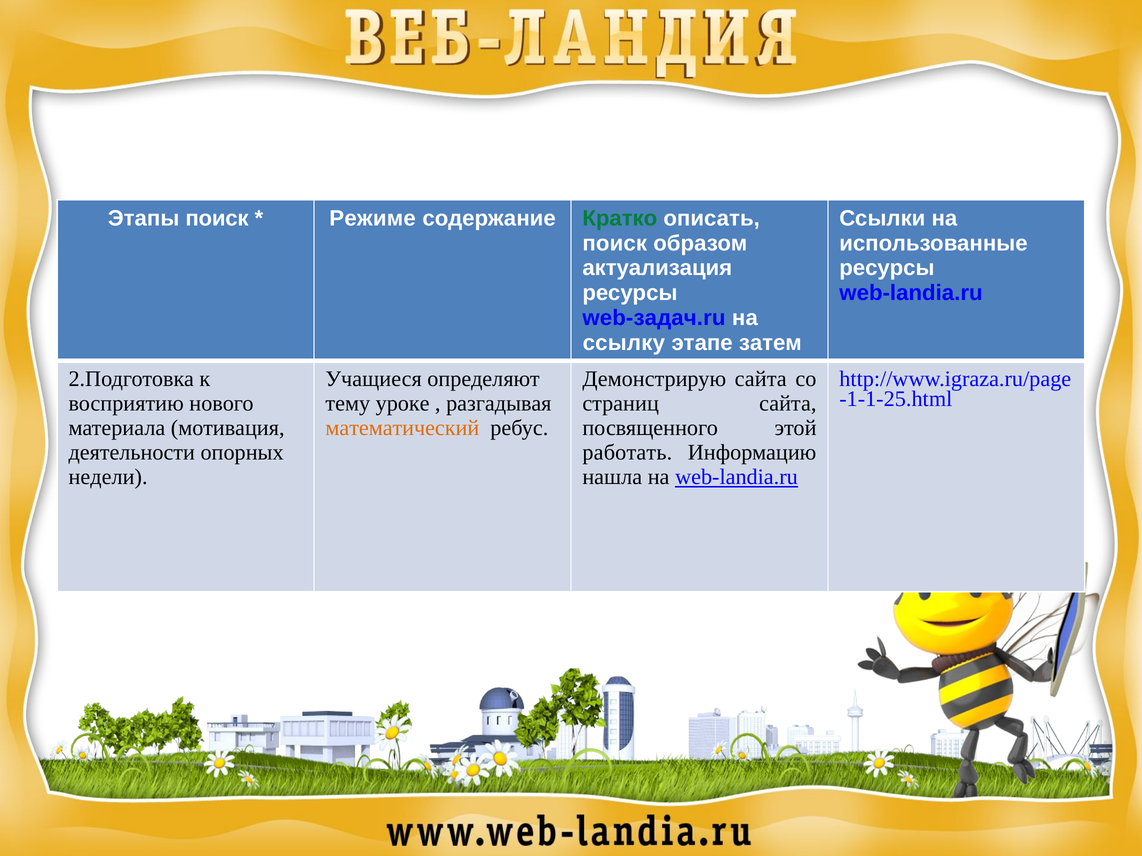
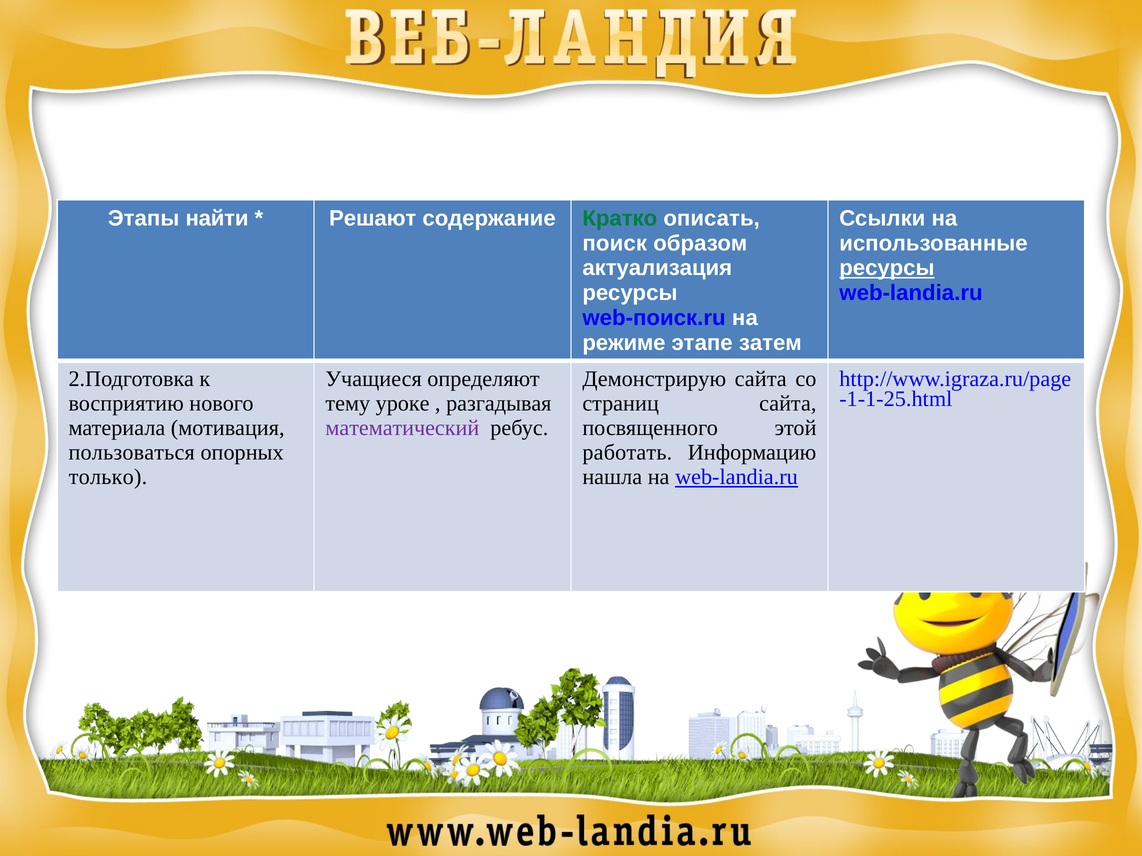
Этапы поиск: поиск -> найти
Режиме: Режиме -> Решают
ресурсы at (887, 268) underline: none -> present
web-задач.ru: web-задач.ru -> web-поиск.ru
ссылку: ссылку -> режиме
математический colour: orange -> purple
деятельности: деятельности -> пользоваться
недели: недели -> только
